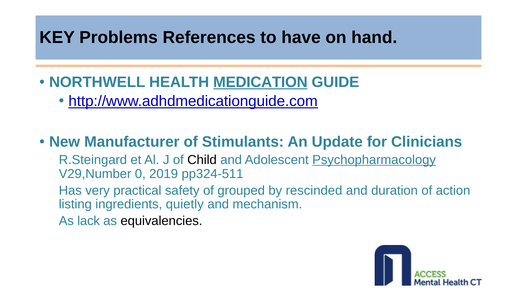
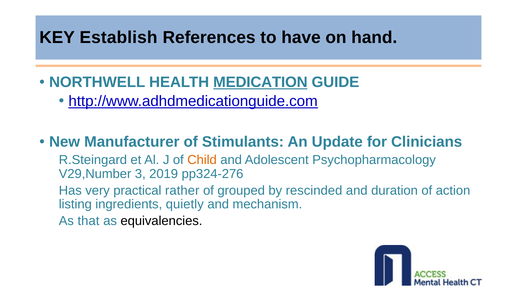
Problems: Problems -> Establish
Child colour: black -> orange
Psychopharmacology underline: present -> none
0: 0 -> 3
pp324-511: pp324-511 -> pp324-276
safety: safety -> rather
lack: lack -> that
